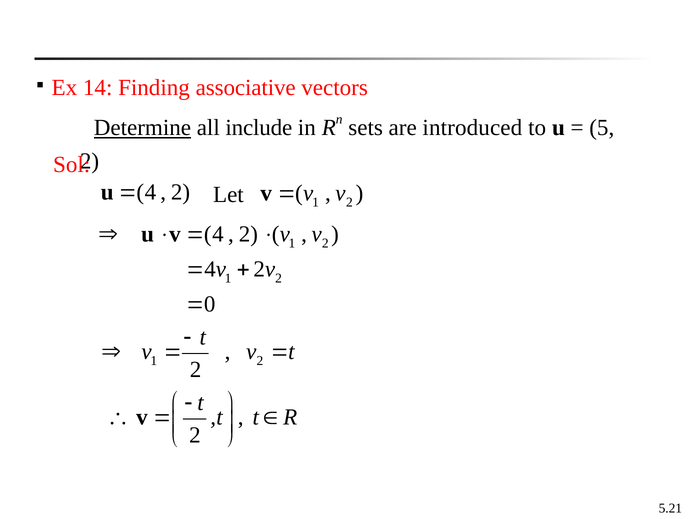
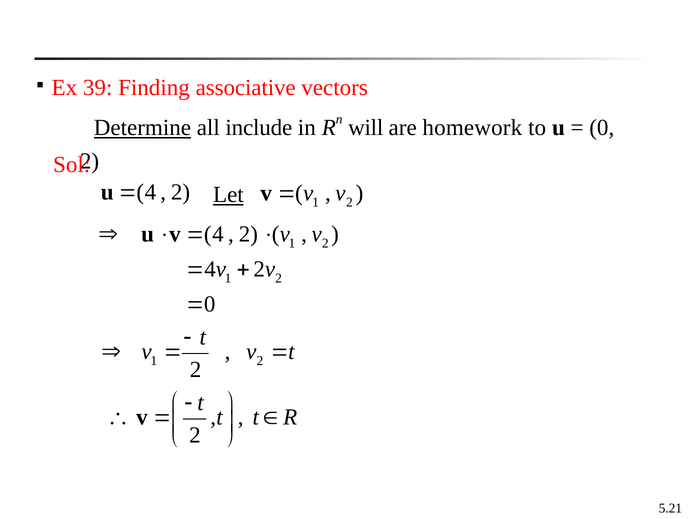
14: 14 -> 39
sets: sets -> will
introduced: introduced -> homework
5 at (602, 128): 5 -> 0
Let underline: none -> present
